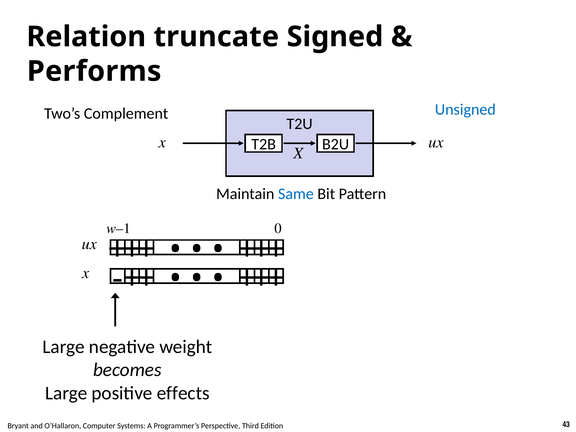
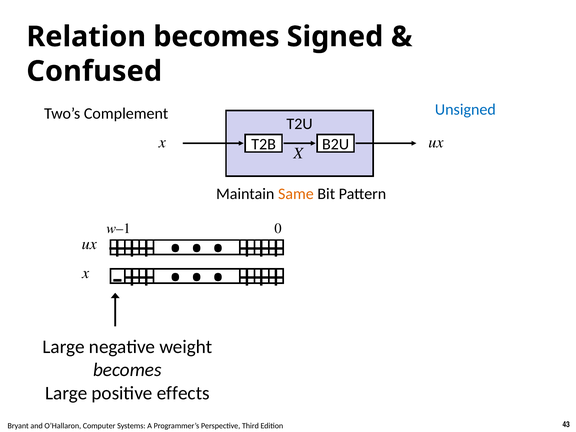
Relation truncate: truncate -> becomes
Performs: Performs -> Confused
Same colour: blue -> orange
